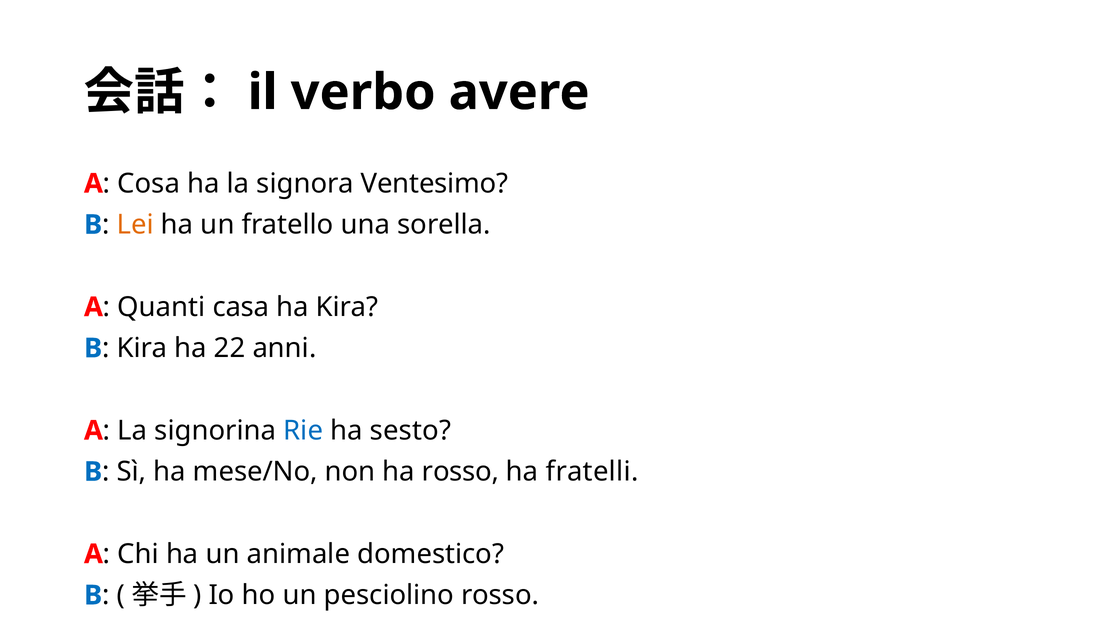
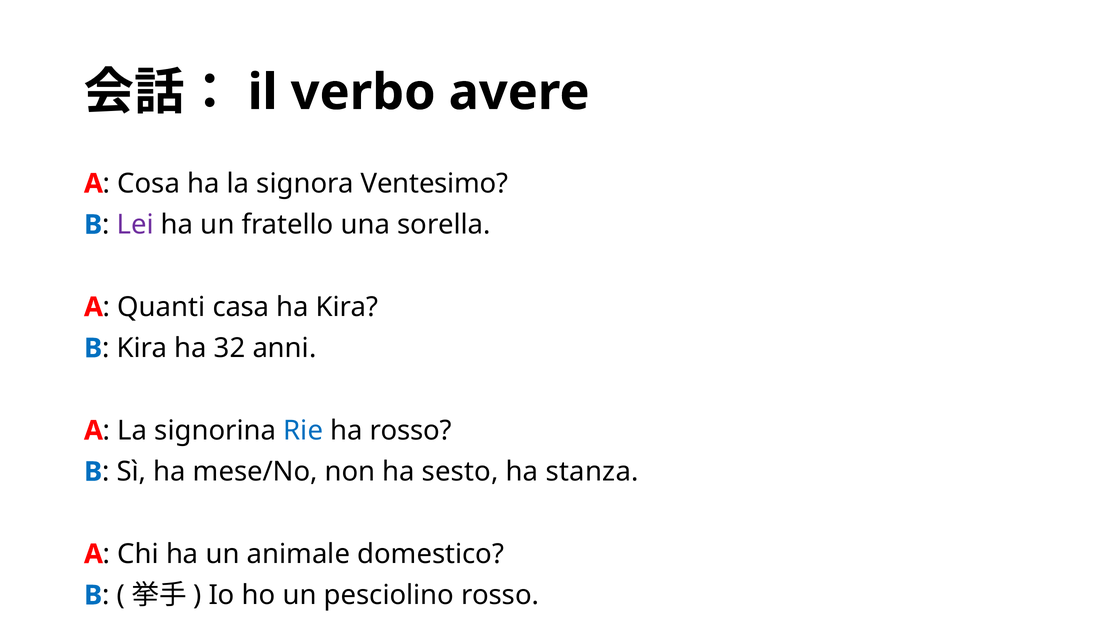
Lei colour: orange -> purple
22: 22 -> 32
ha sesto: sesto -> rosso
ha rosso: rosso -> sesto
fratelli: fratelli -> stanza
